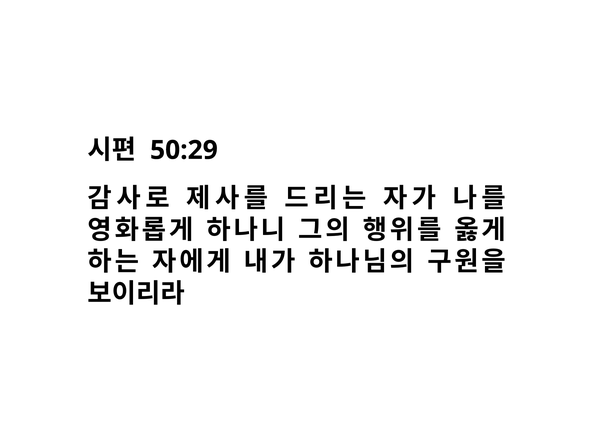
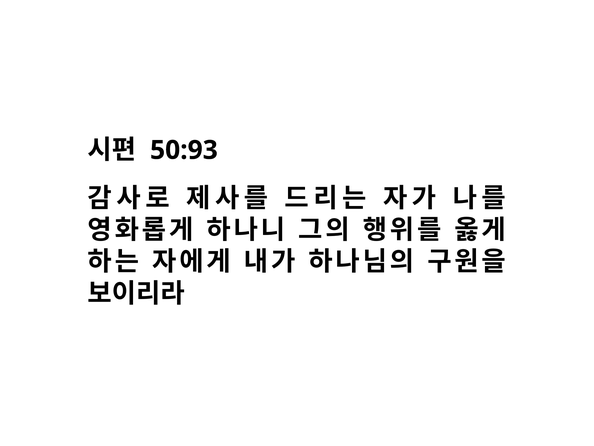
50:29: 50:29 -> 50:93
